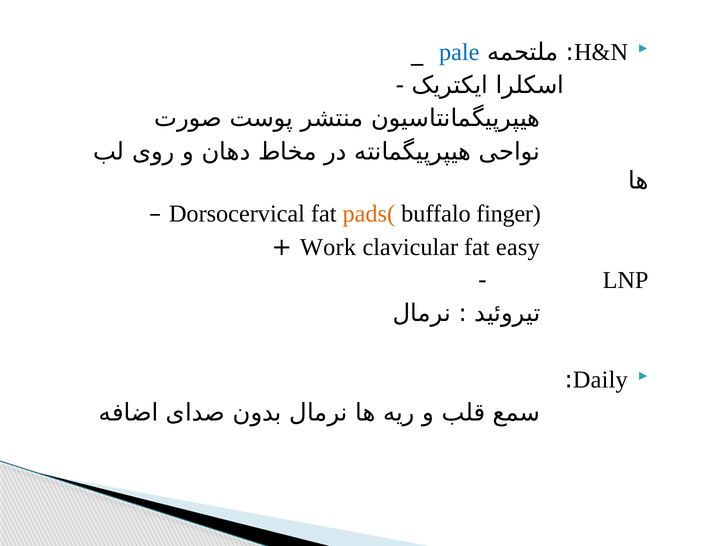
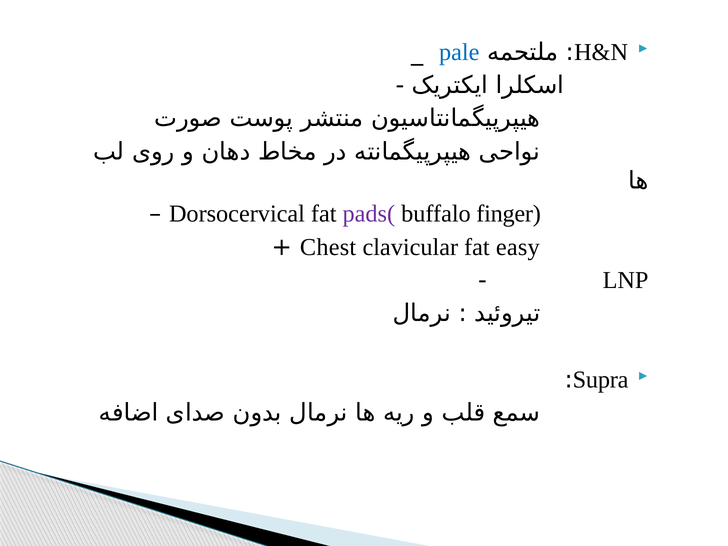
pads( colour: orange -> purple
Work: Work -> Chest
Daily: Daily -> Supra
